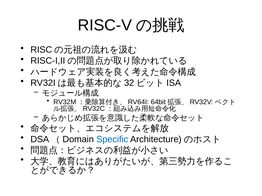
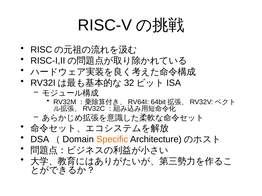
Specific colour: blue -> orange
